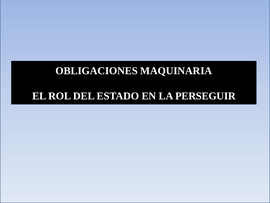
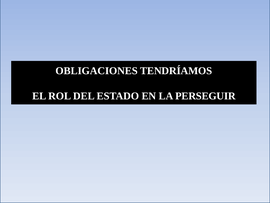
MAQUINARIA: MAQUINARIA -> TENDRÍAMOS
